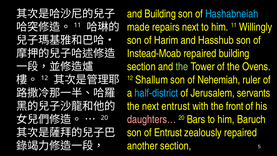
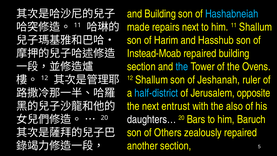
11 Willingly: Willingly -> Shallum
the at (182, 67) colour: light green -> light blue
Nehemiah: Nehemiah -> Jeshanah
servants: servants -> opposite
front: front -> also
daughters… colour: pink -> white
of Entrust: Entrust -> Others
